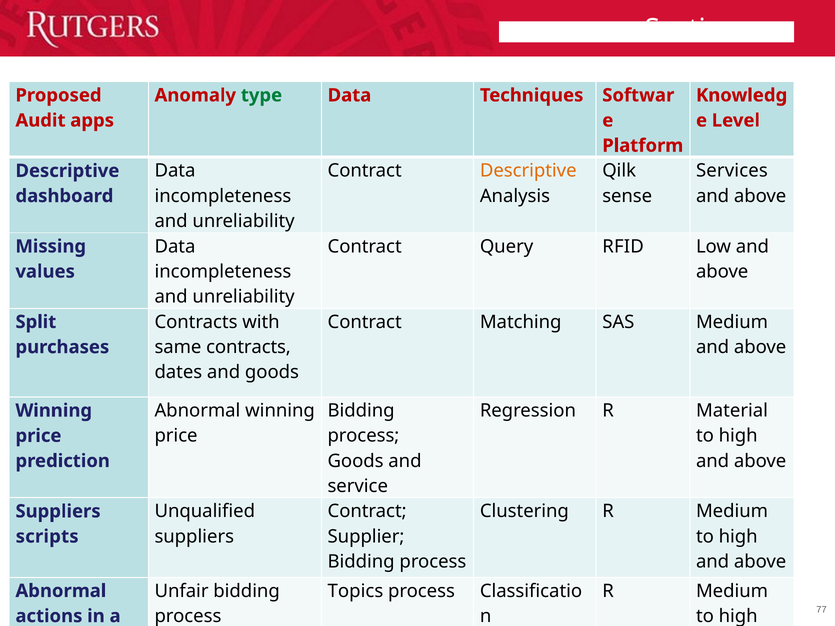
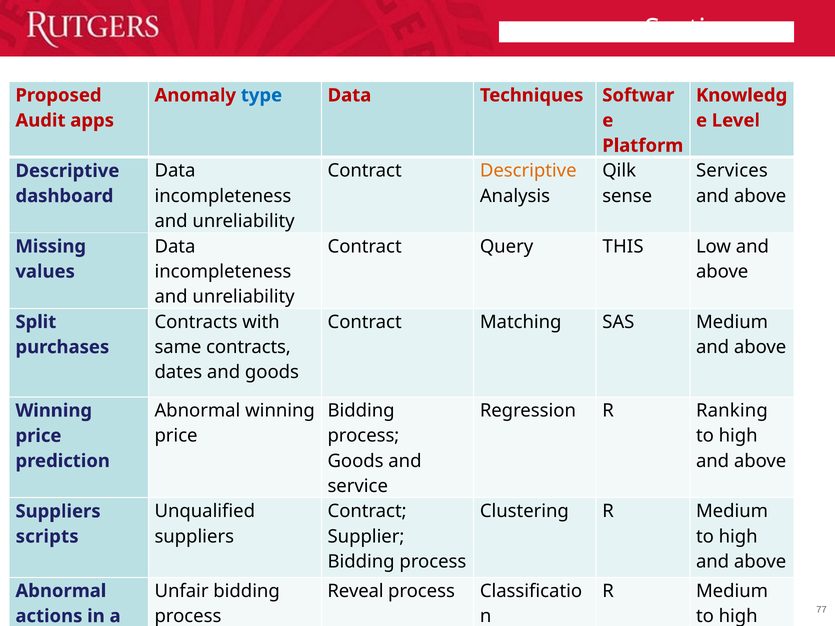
type colour: green -> blue
RFID: RFID -> THIS
Material: Material -> Ranking
Topics: Topics -> Reveal
